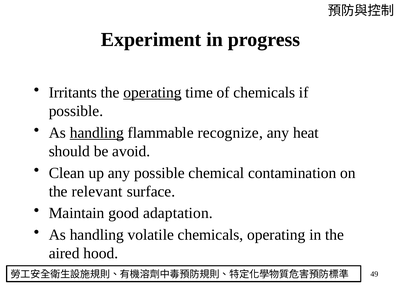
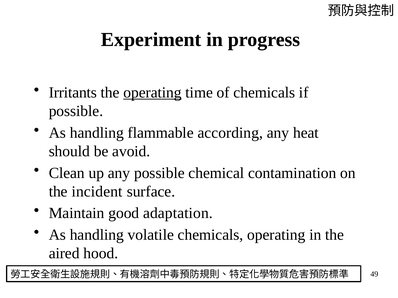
handling at (97, 133) underline: present -> none
recognize: recognize -> according
relevant: relevant -> incident
